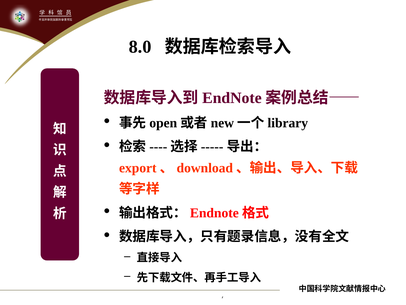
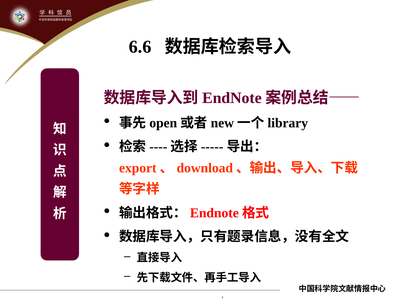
8.0: 8.0 -> 6.6
